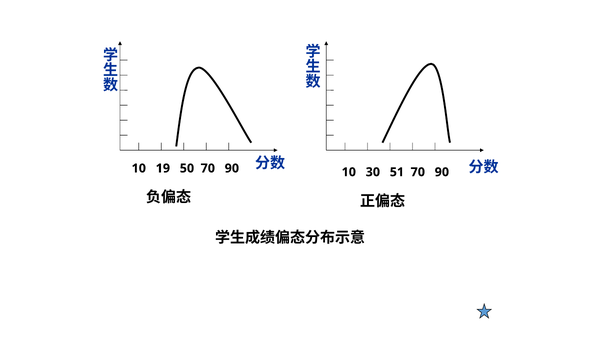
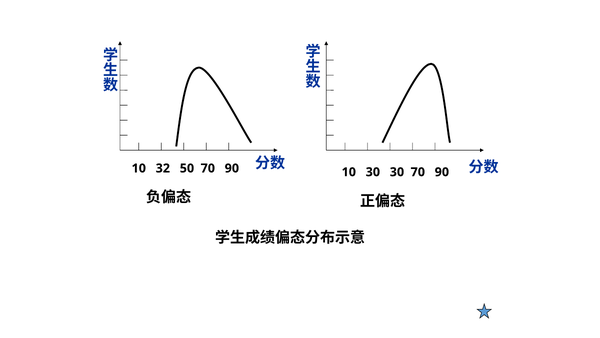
19: 19 -> 32
30 51: 51 -> 30
